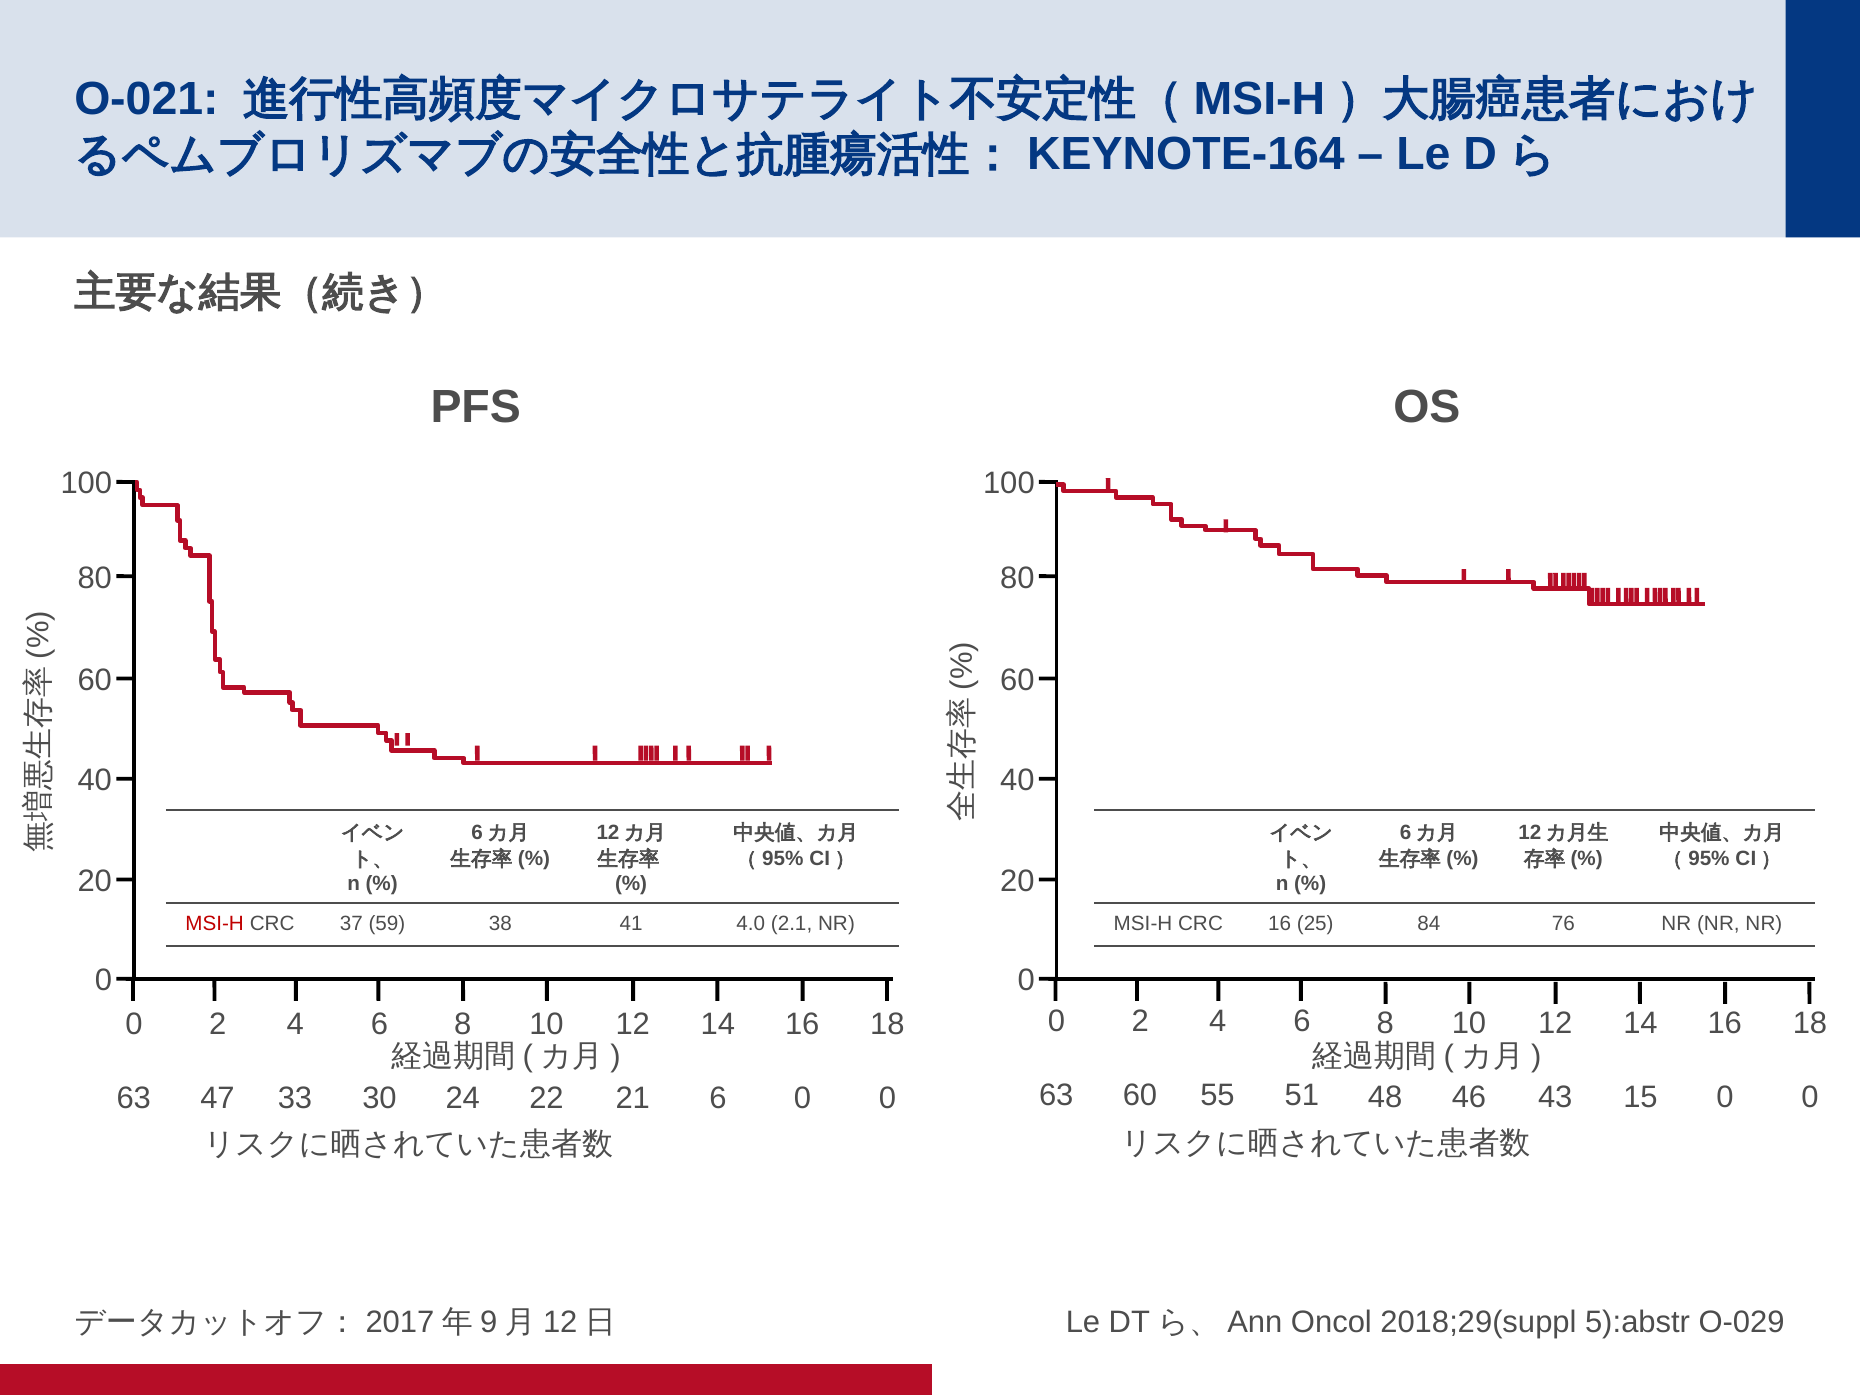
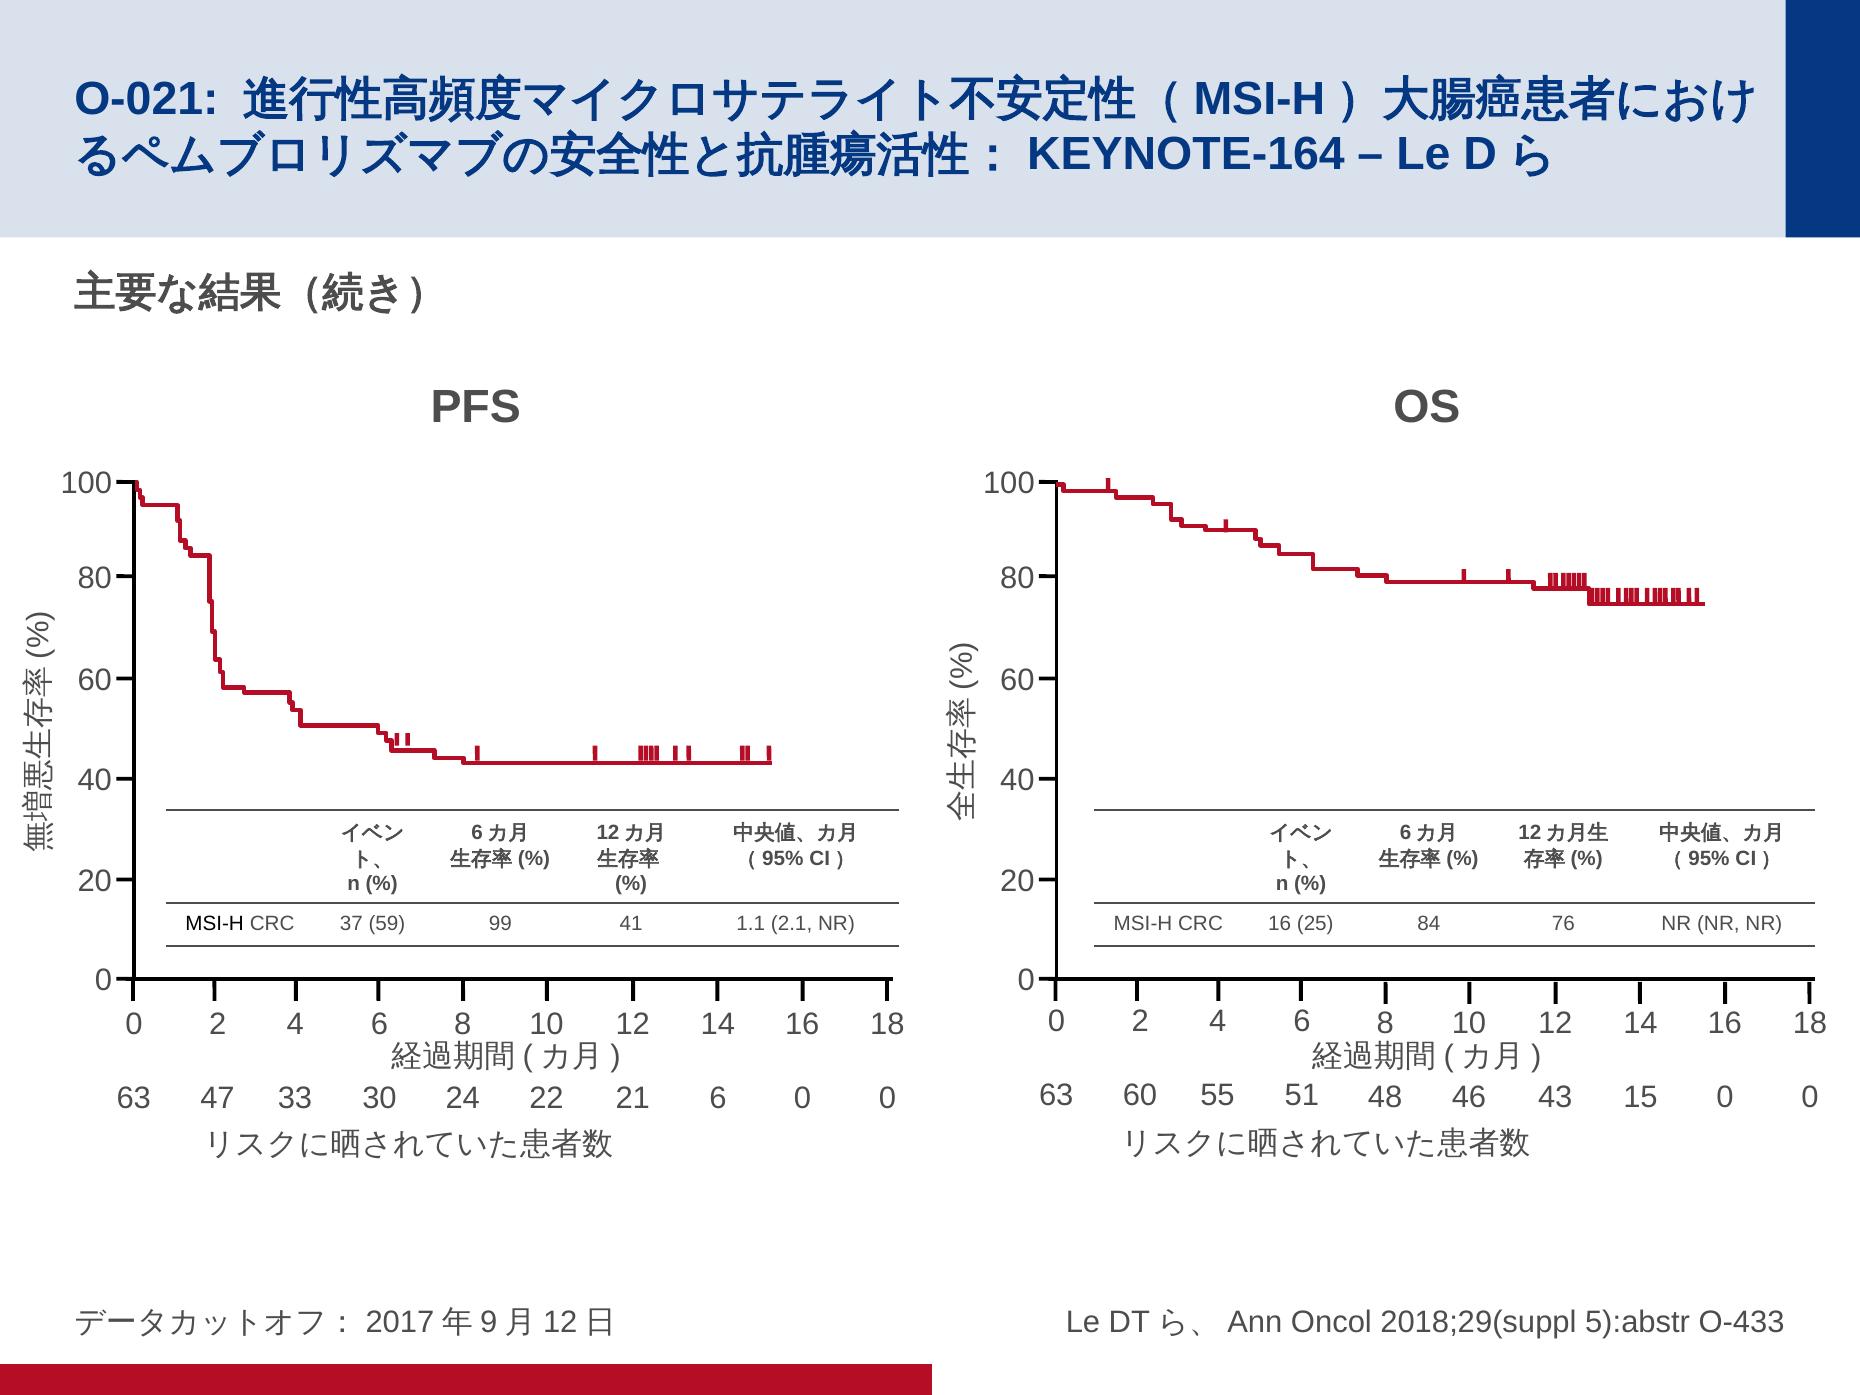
MSI-H at (215, 924) colour: red -> black
38: 38 -> 99
4.0: 4.0 -> 1.1
O-029: O-029 -> O-433
